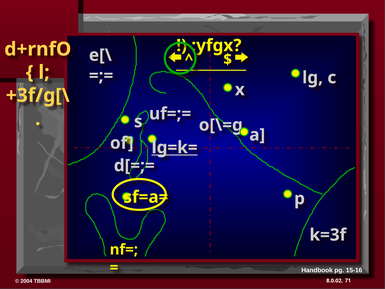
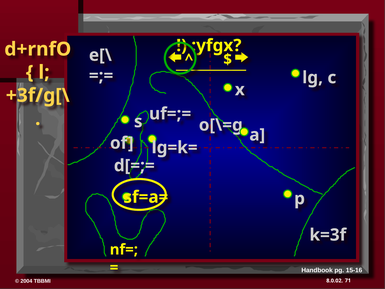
lg=k= underline: present -> none
